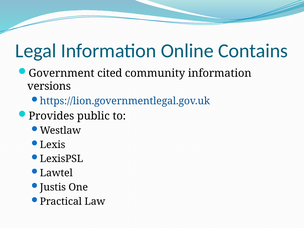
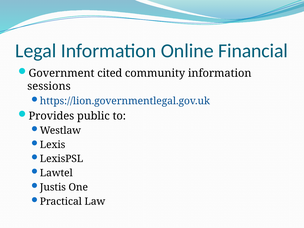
Contains: Contains -> Financial
versions: versions -> sessions
